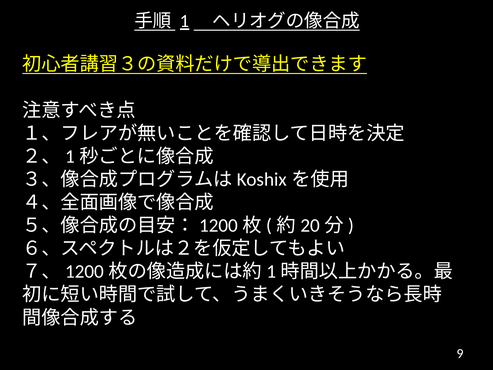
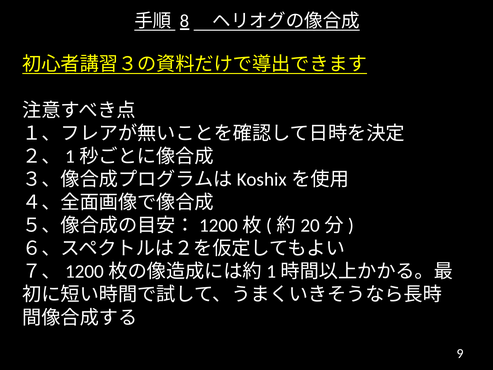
1: 1 -> 8
